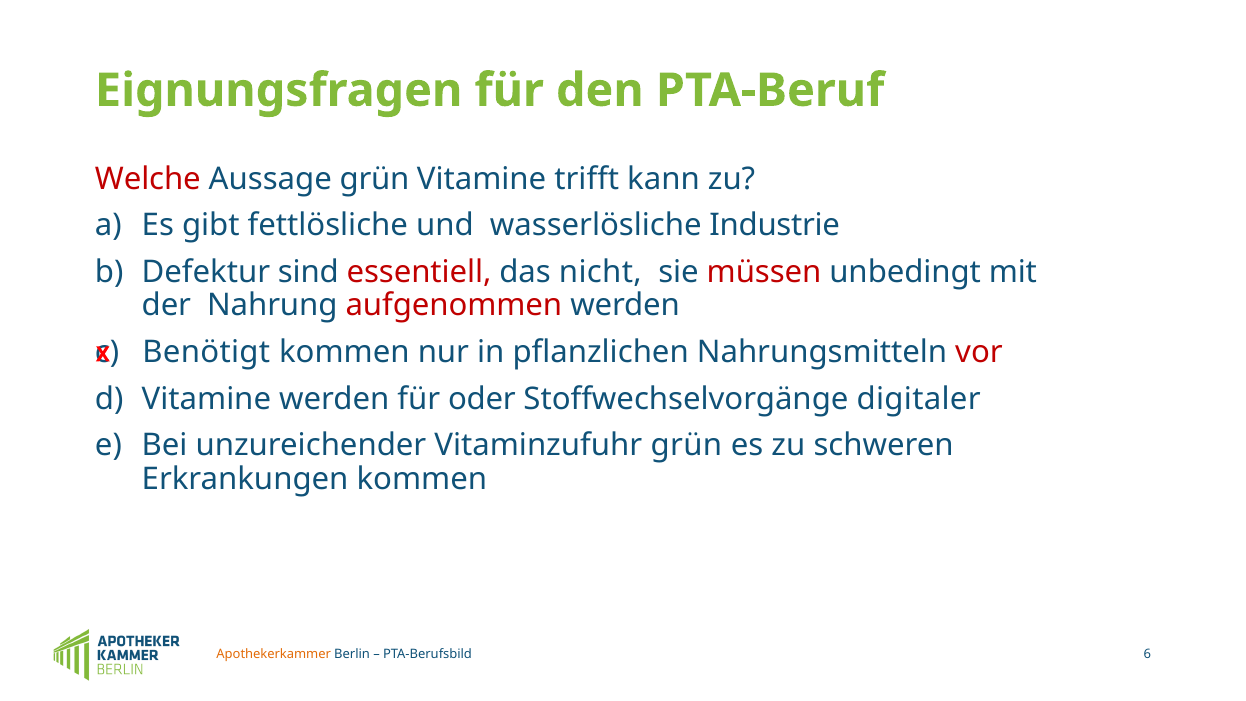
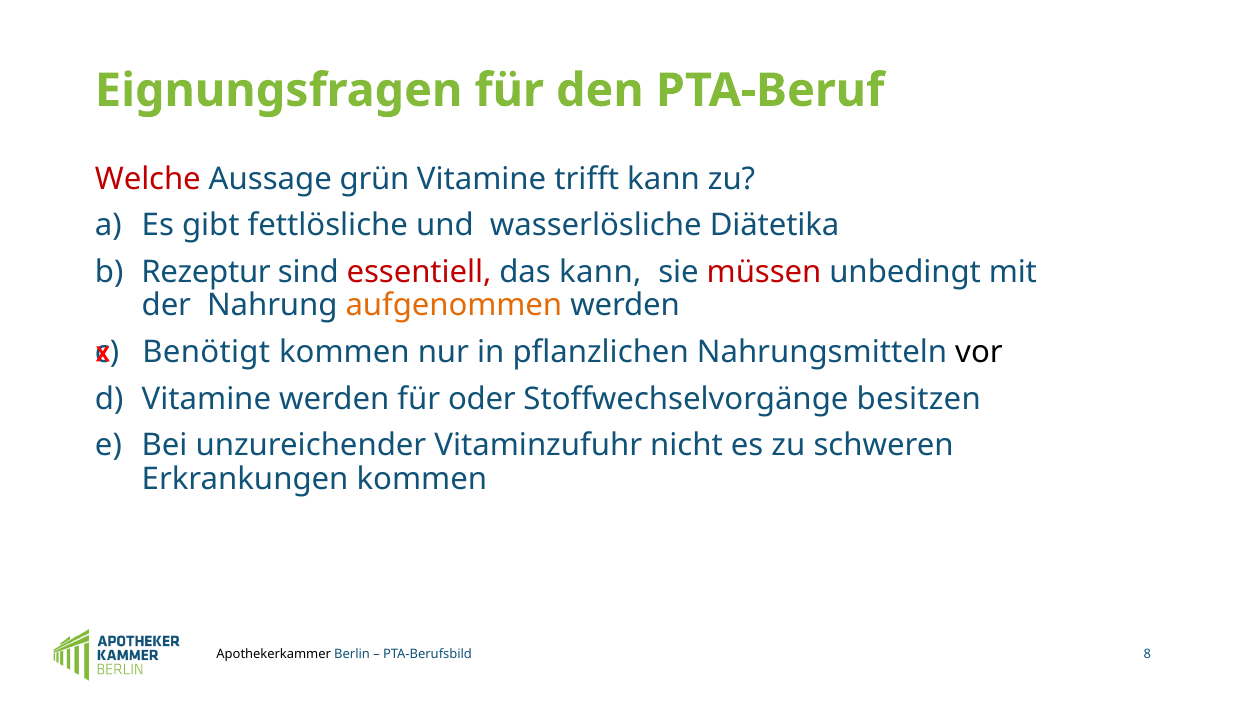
Industrie: Industrie -> Diätetika
Defektur: Defektur -> Rezeptur
das nicht: nicht -> kann
aufgenommen colour: red -> orange
vor colour: red -> black
digitaler: digitaler -> besitzen
Vitaminzufuhr grün: grün -> nicht
Apothekerkammer colour: orange -> black
6: 6 -> 8
